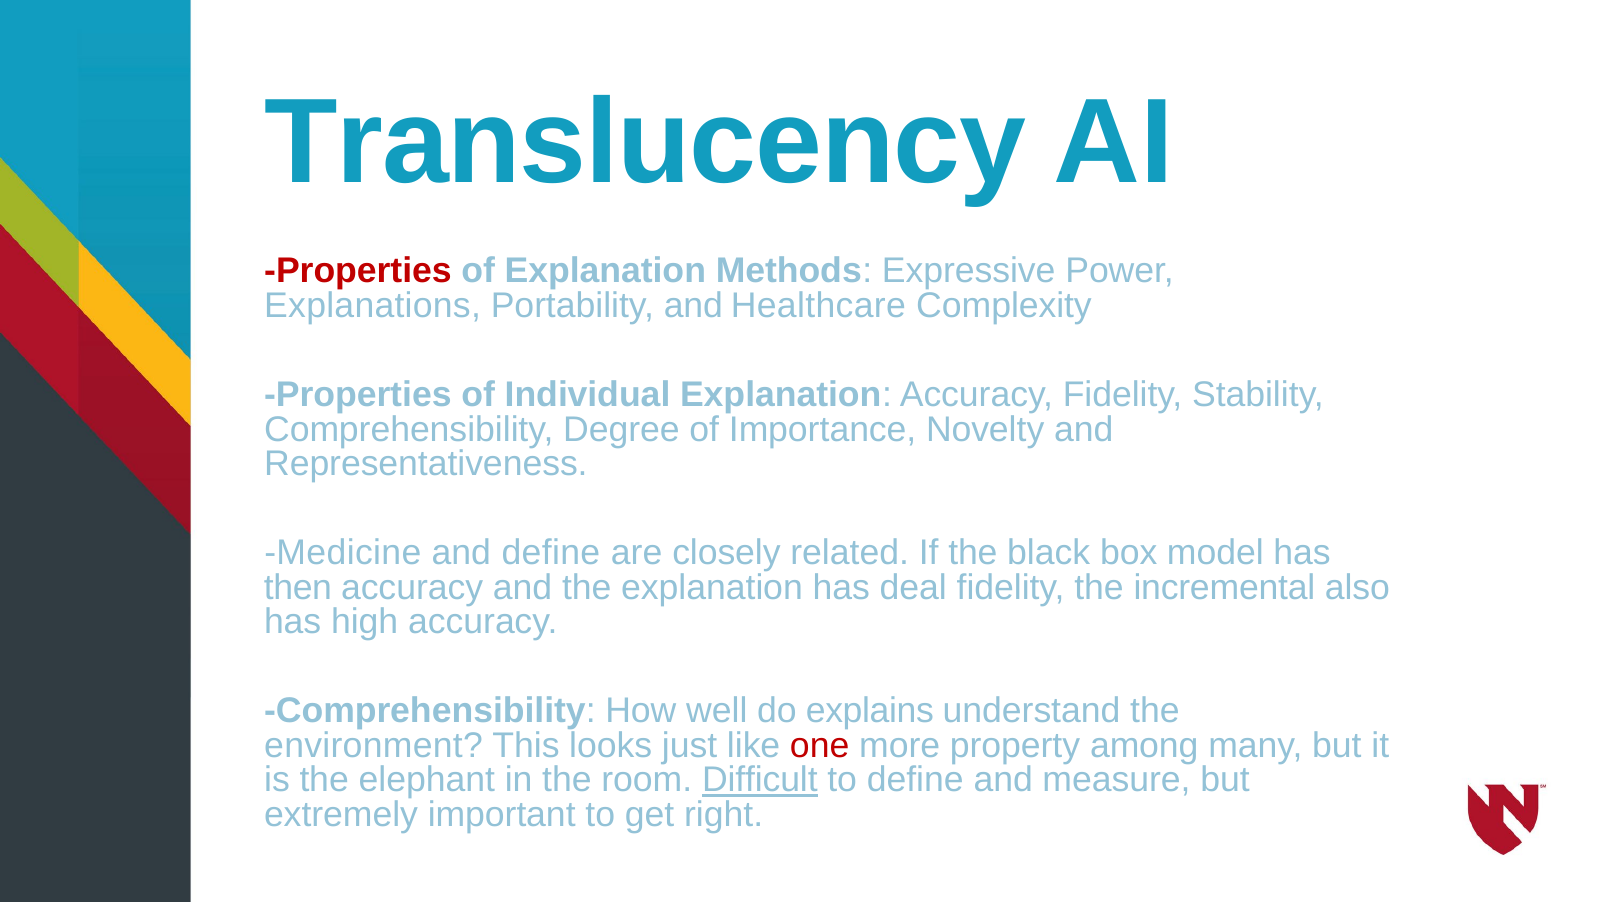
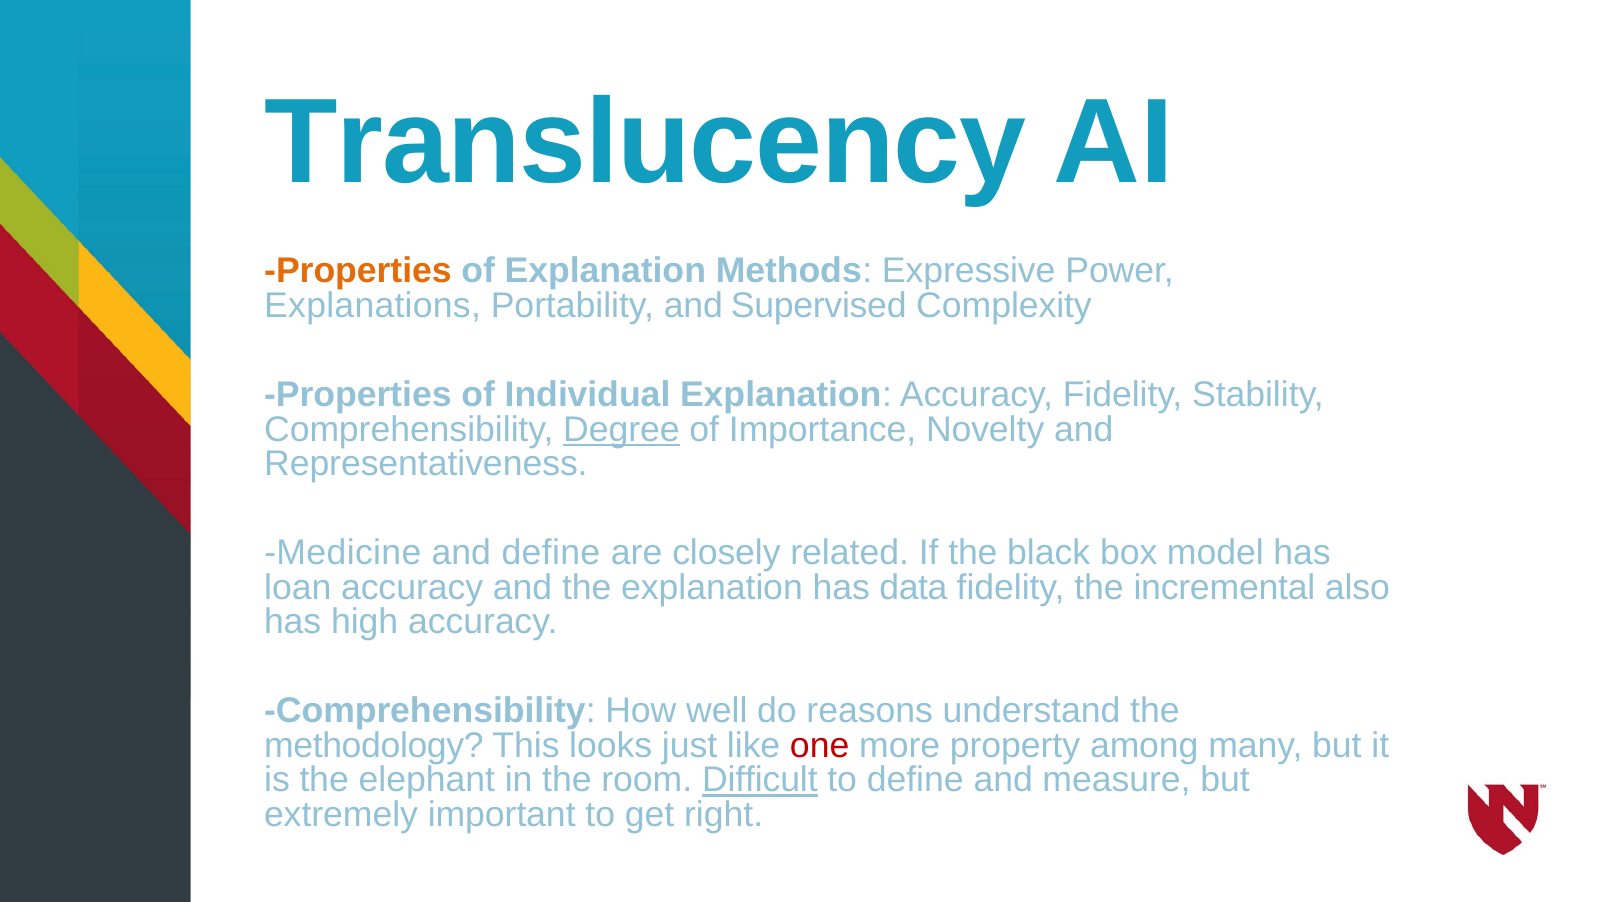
Properties at (358, 271) colour: red -> orange
Healthcare: Healthcare -> Supervised
Degree underline: none -> present
then: then -> loan
deal: deal -> data
explains: explains -> reasons
environment: environment -> methodology
